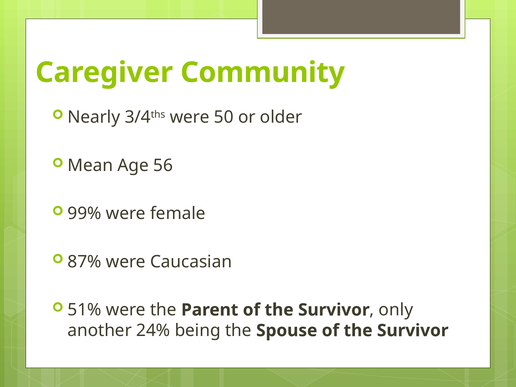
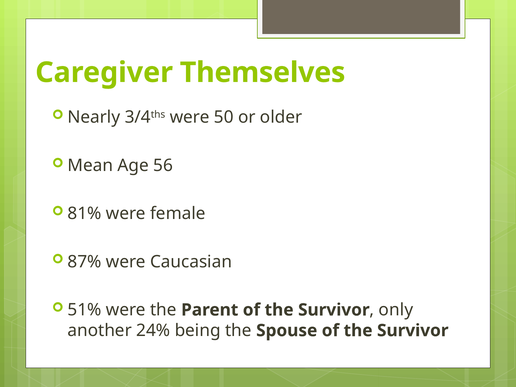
Community: Community -> Themselves
99%: 99% -> 81%
